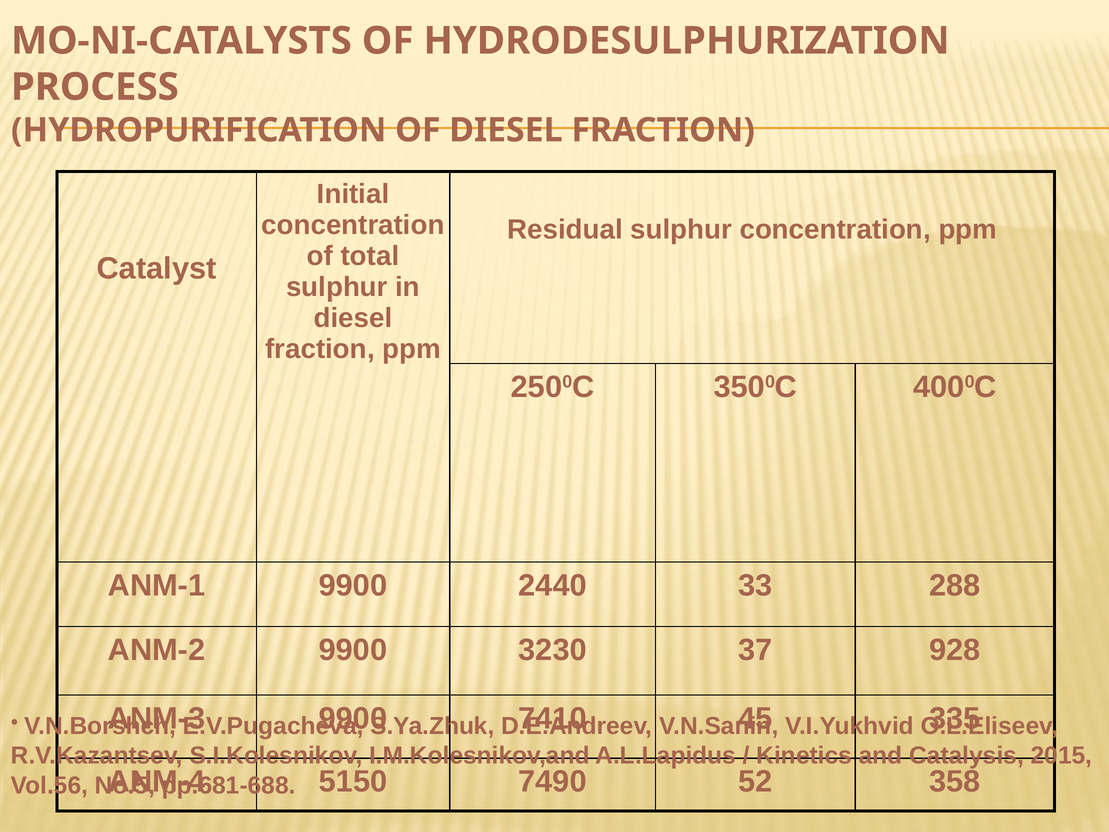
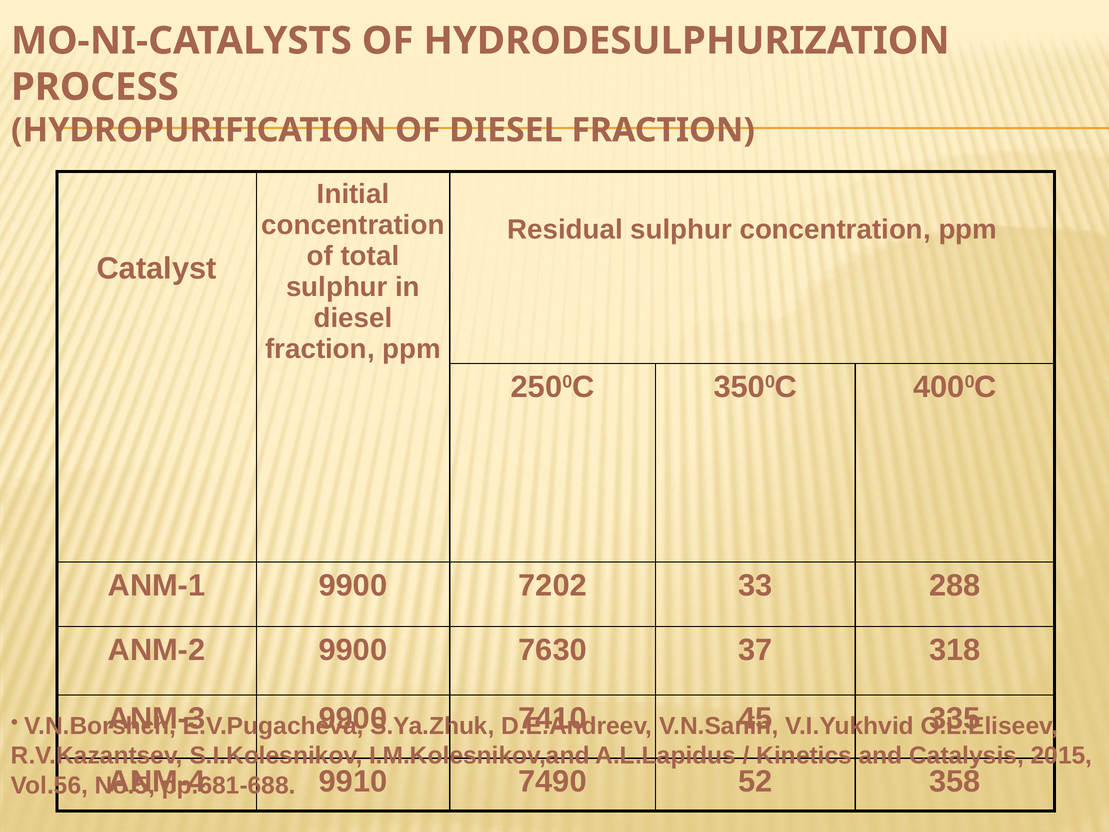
2440: 2440 -> 7202
3230: 3230 -> 7630
928: 928 -> 318
5150: 5150 -> 9910
